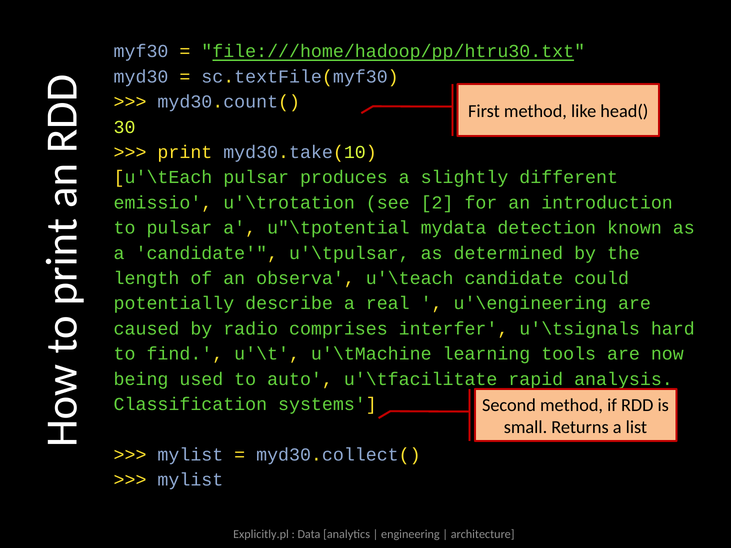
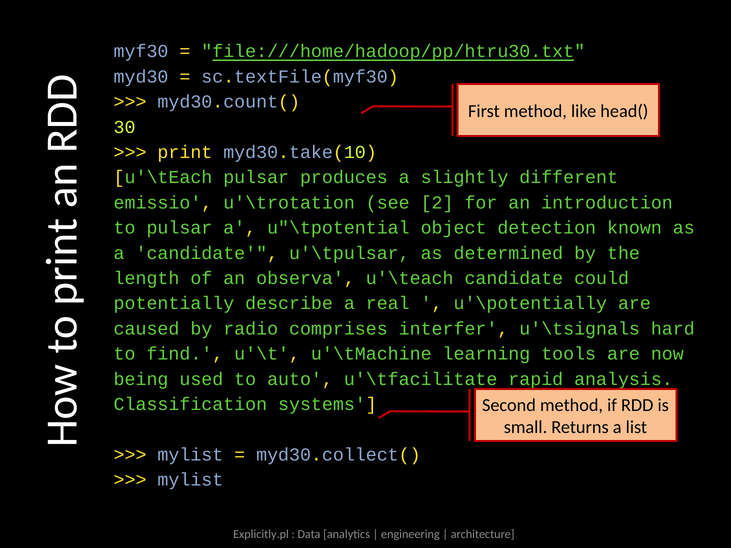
mydata: mydata -> object
u'\engineering: u'\engineering -> u'\potentially
